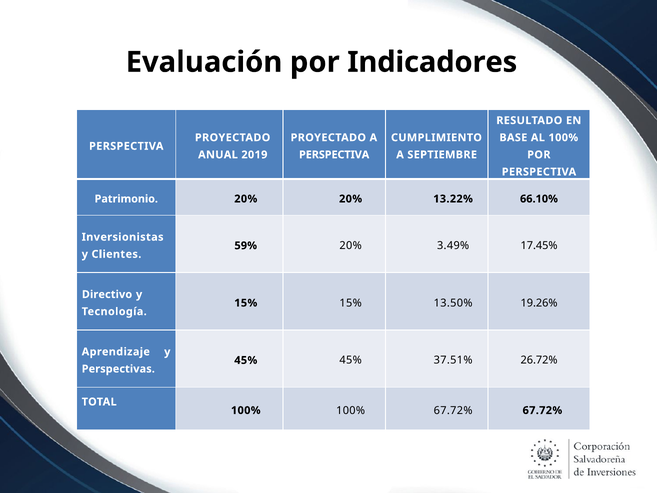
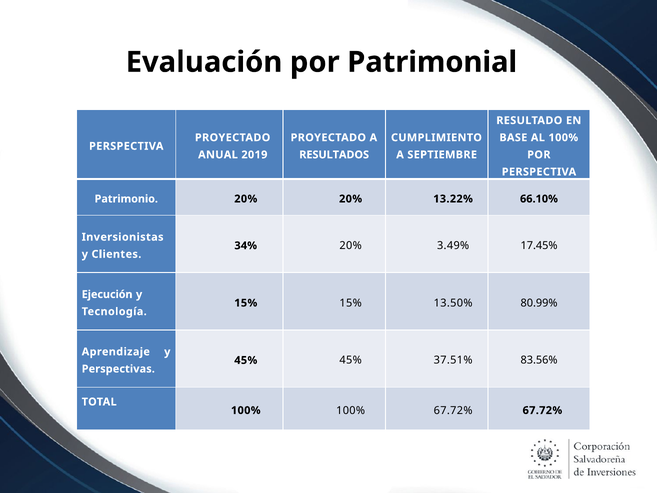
Indicadores: Indicadores -> Patrimonial
PERSPECTIVA at (334, 155): PERSPECTIVA -> RESULTADOS
59%: 59% -> 34%
Directivo: Directivo -> Ejecución
19.26%: 19.26% -> 80.99%
26.72%: 26.72% -> 83.56%
